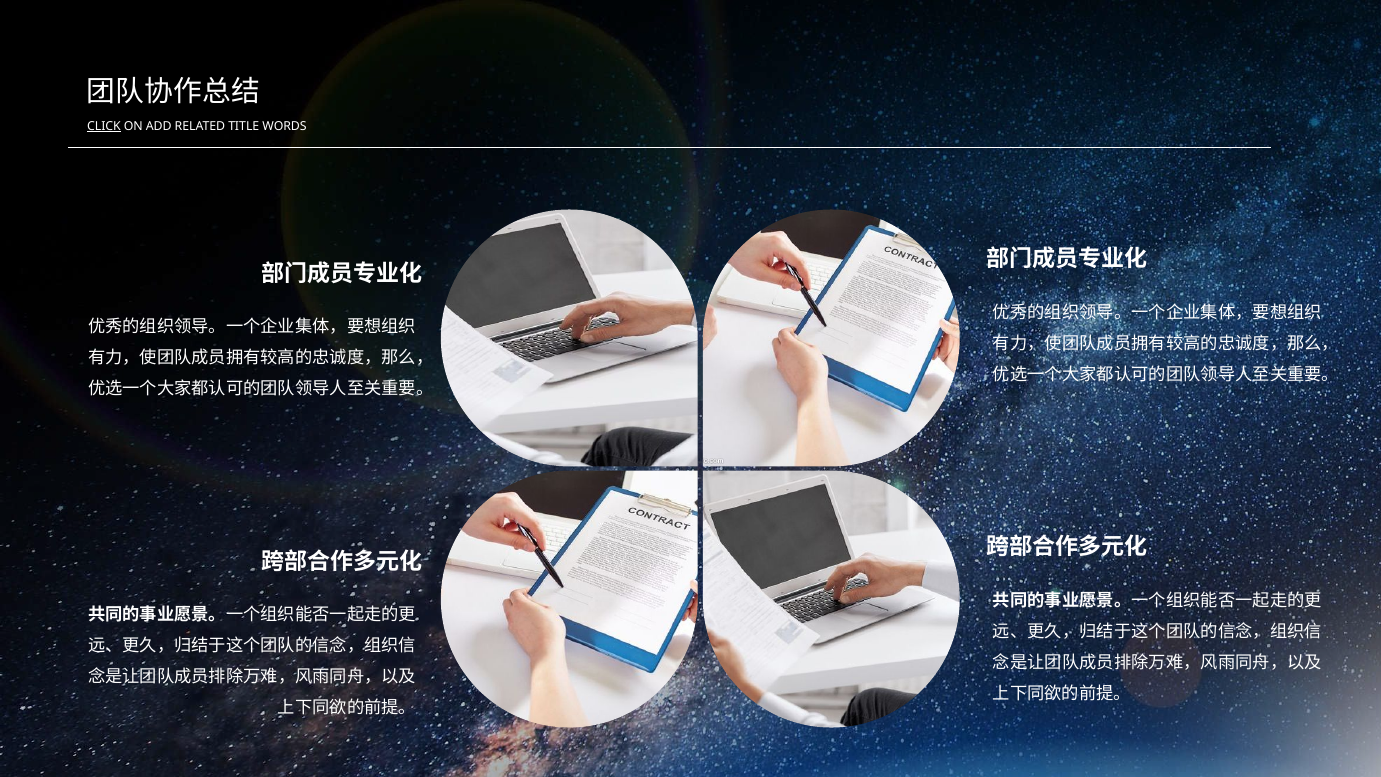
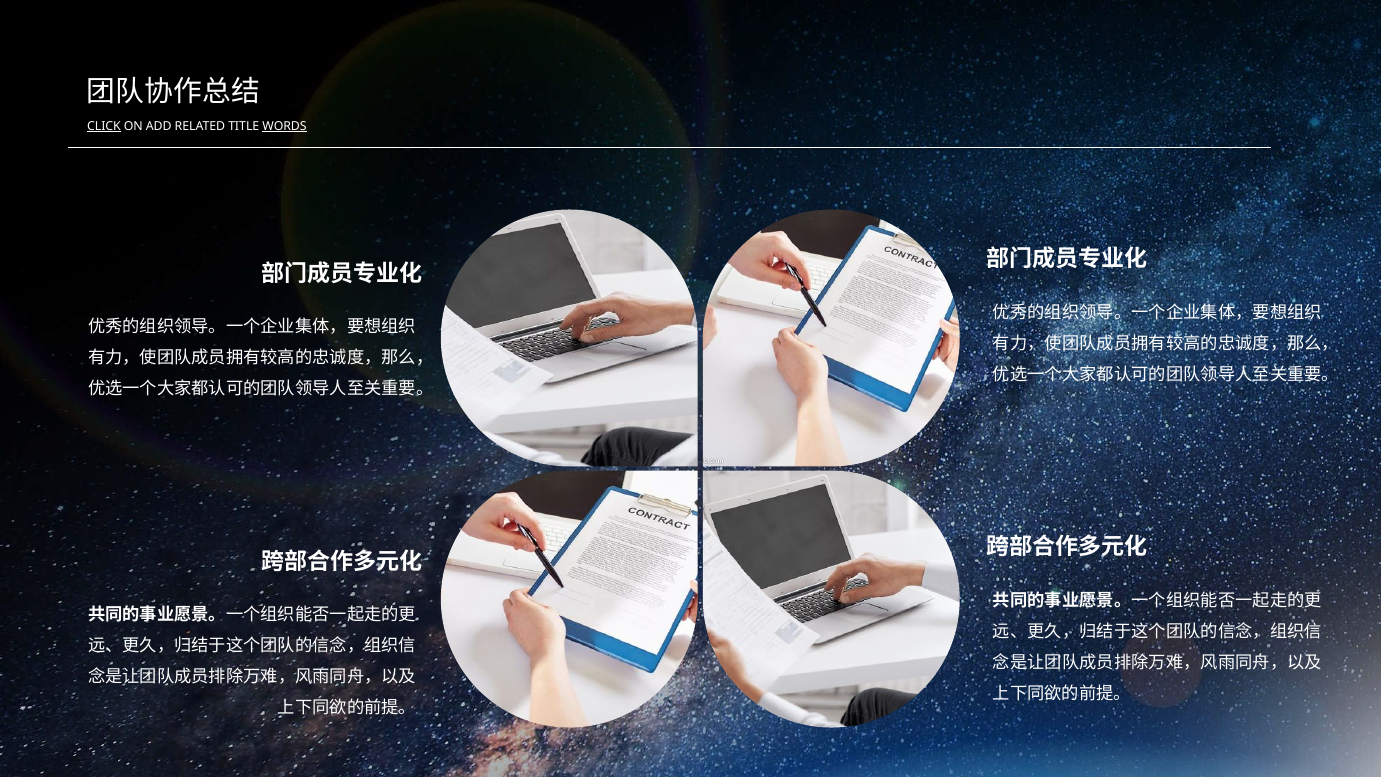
WORDS underline: none -> present
